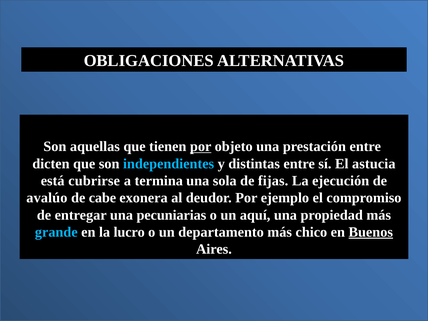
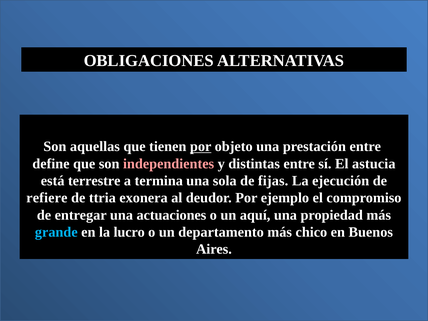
dicten: dicten -> define
independientes colour: light blue -> pink
cubrirse: cubrirse -> terrestre
avalúo: avalúo -> refiere
cabe: cabe -> ttria
pecuniarias: pecuniarias -> actuaciones
Buenos underline: present -> none
